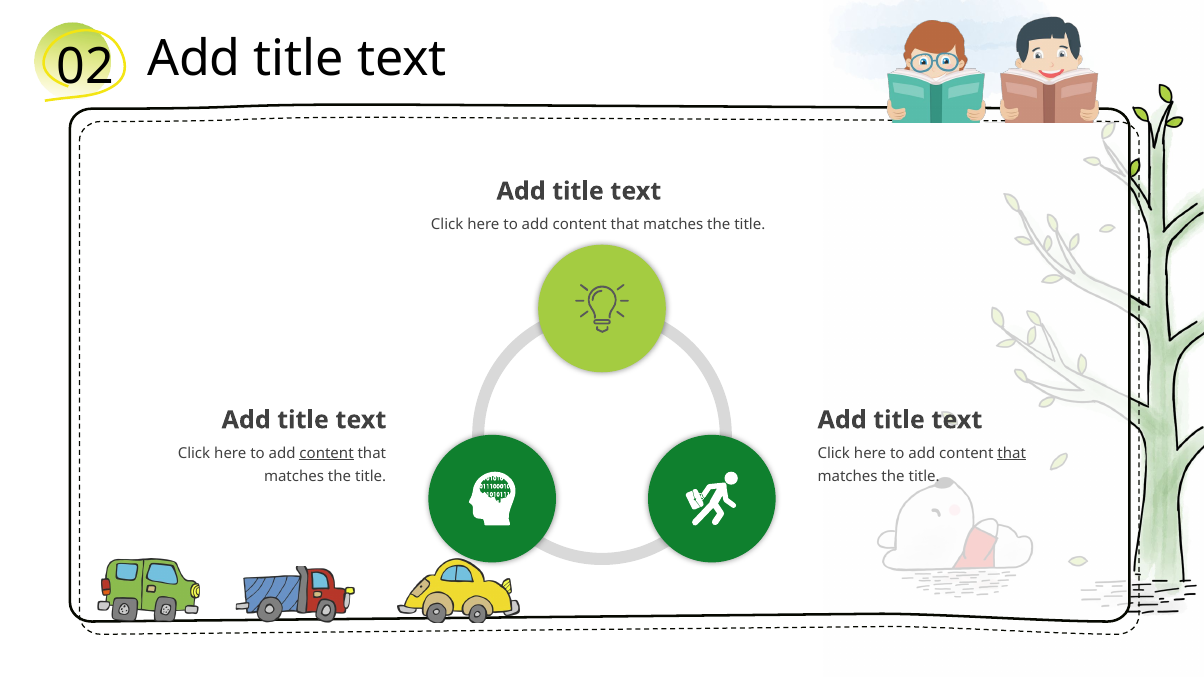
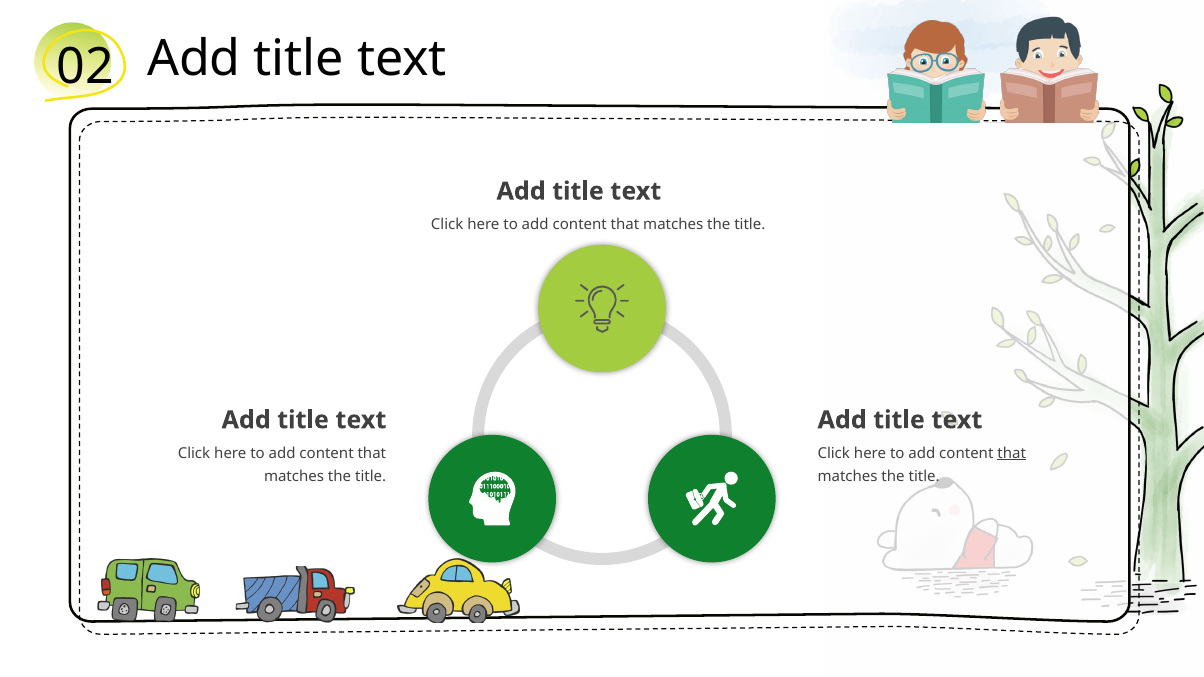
content at (327, 454) underline: present -> none
